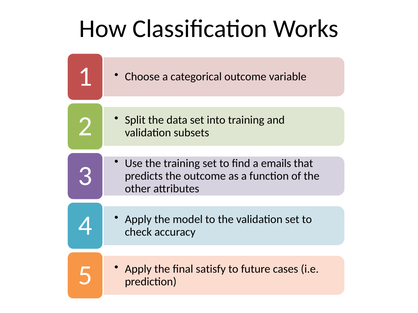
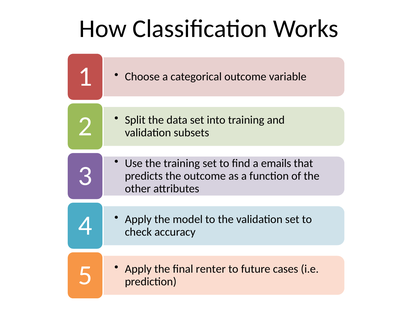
satisfy: satisfy -> renter
